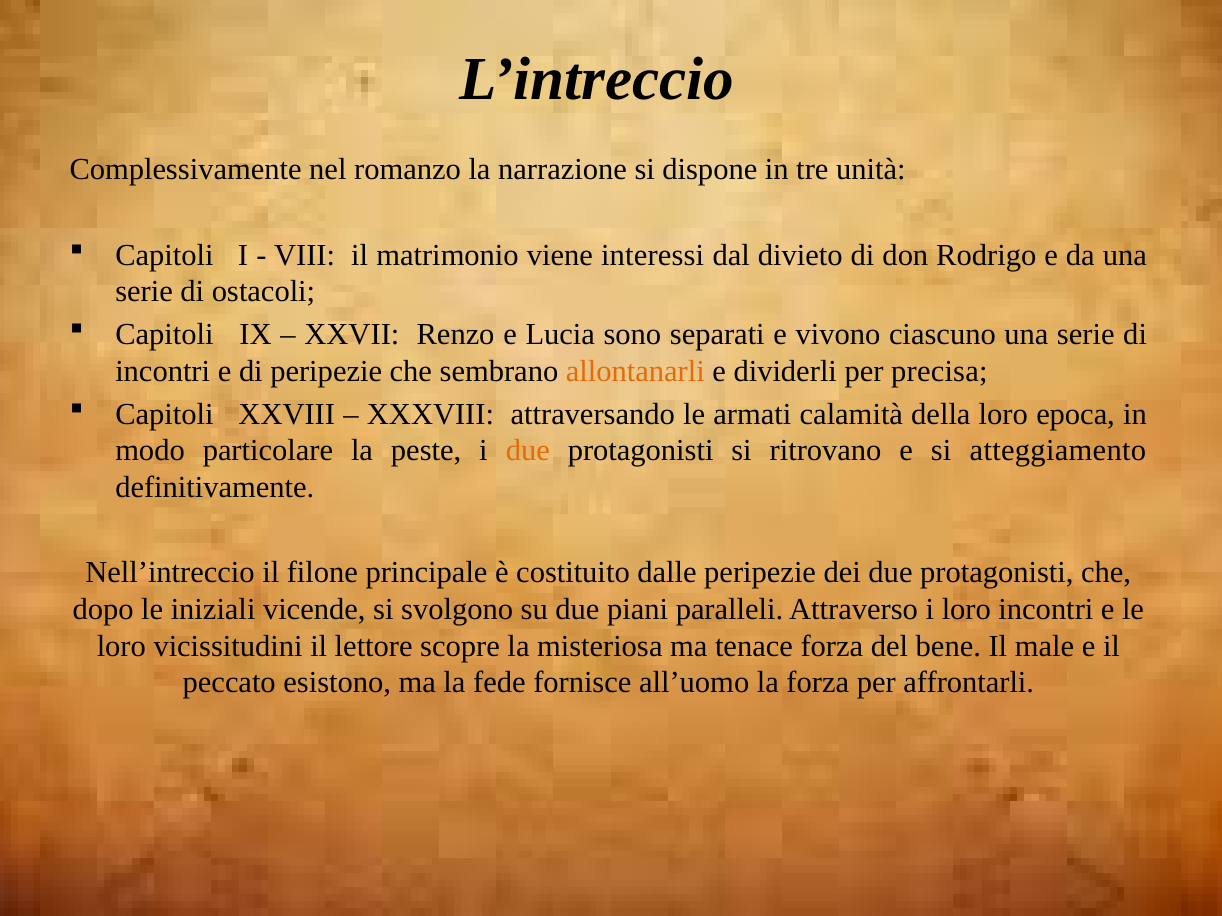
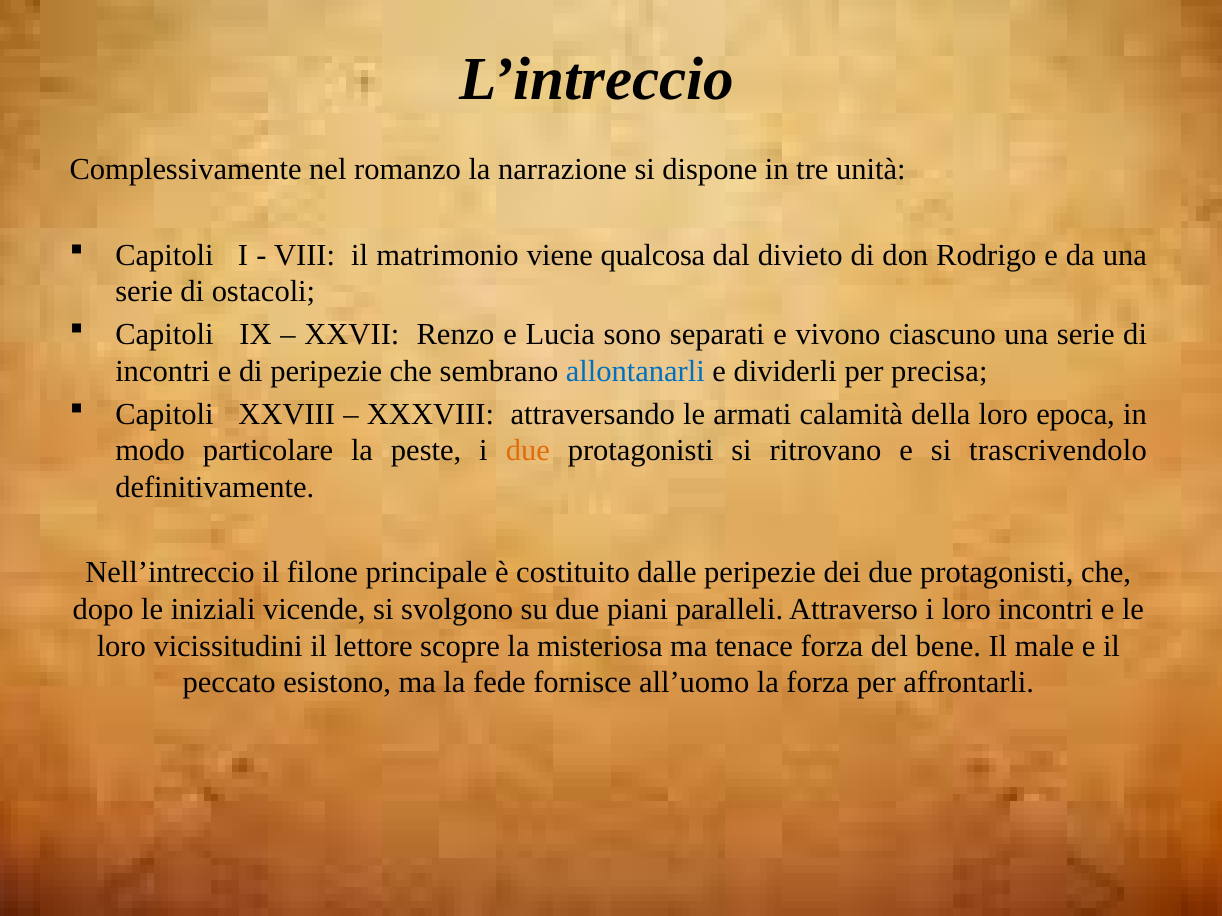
interessi: interessi -> qualcosa
allontanarli colour: orange -> blue
atteggiamento: atteggiamento -> trascrivendolo
